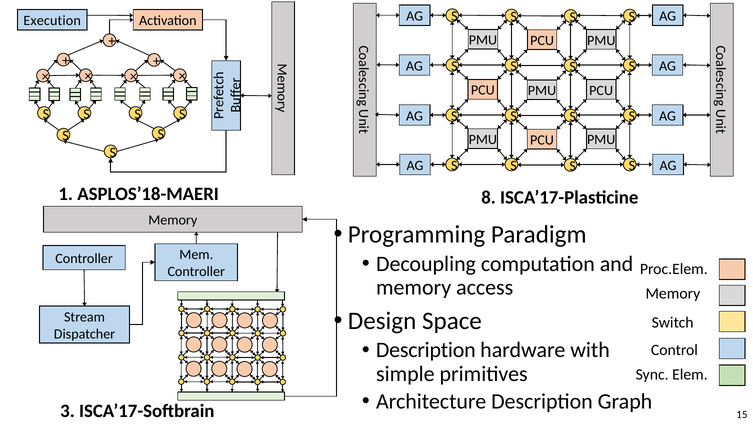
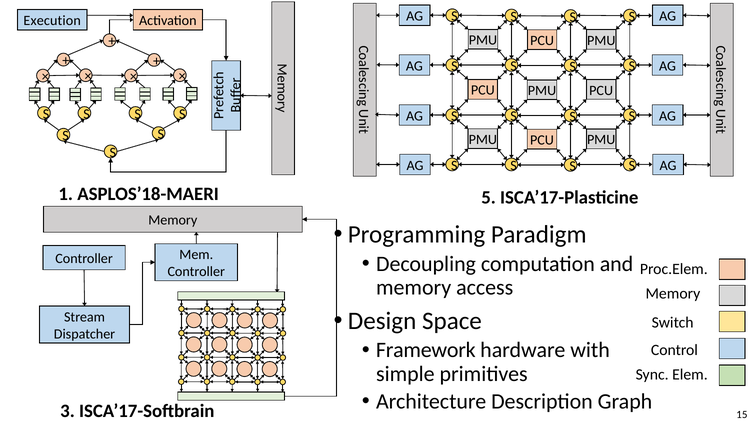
8: 8 -> 5
Description at (426, 350): Description -> Framework
